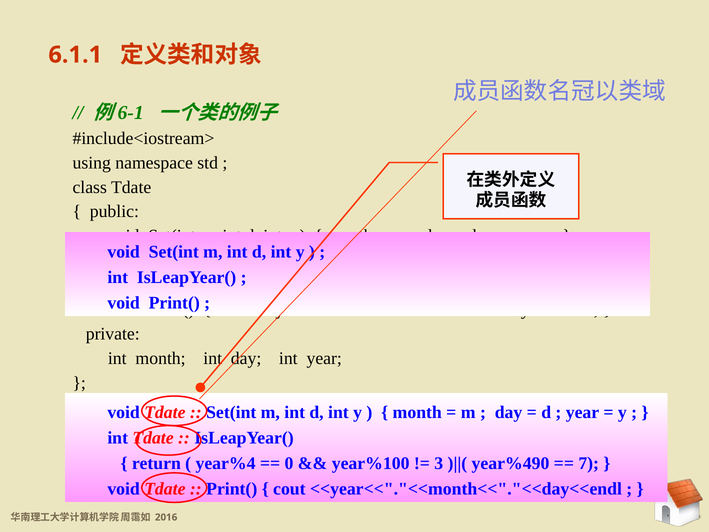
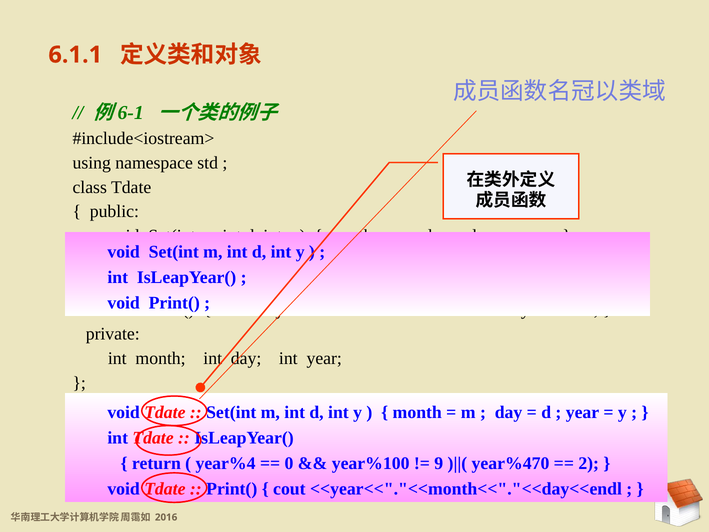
3: 3 -> 9
year%490: year%490 -> year%470
7: 7 -> 2
